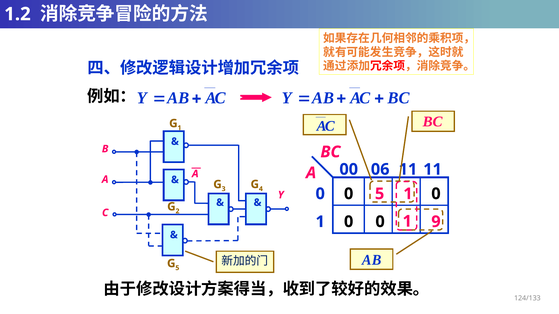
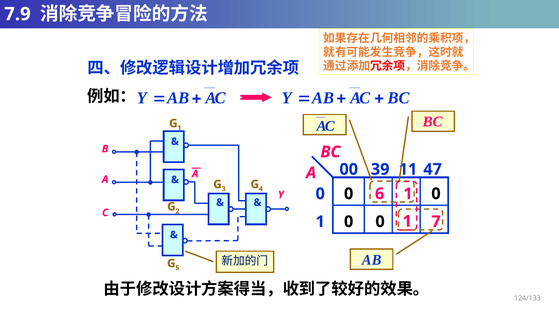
1.2: 1.2 -> 7.9
06: 06 -> 39
11 11: 11 -> 47
0 5: 5 -> 6
9: 9 -> 7
